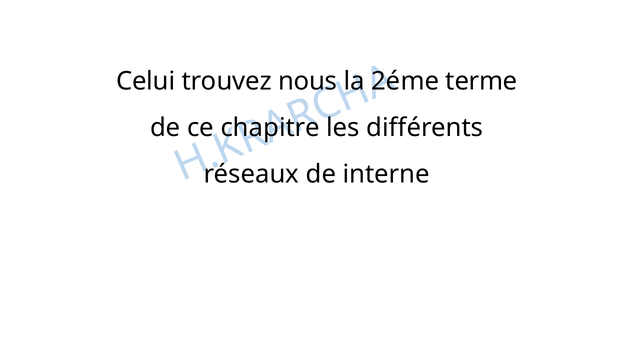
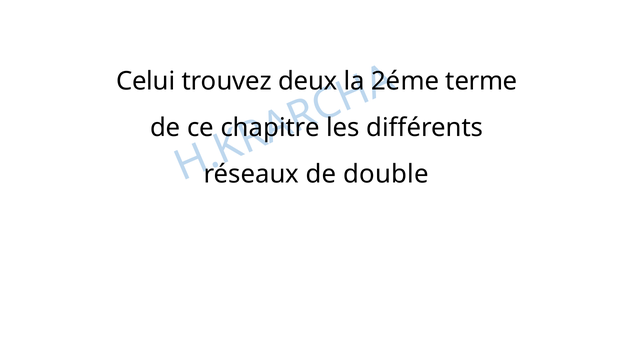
nous: nous -> deux
interne: interne -> double
